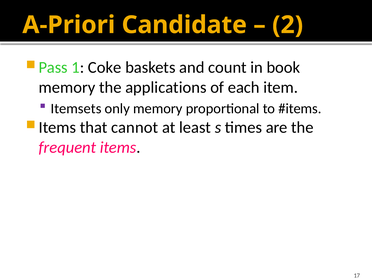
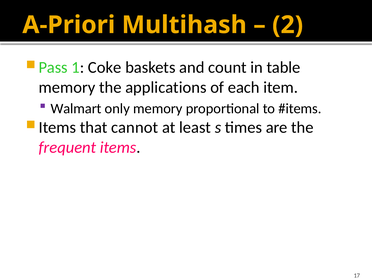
Candidate: Candidate -> Multihash
book: book -> table
Itemsets: Itemsets -> Walmart
